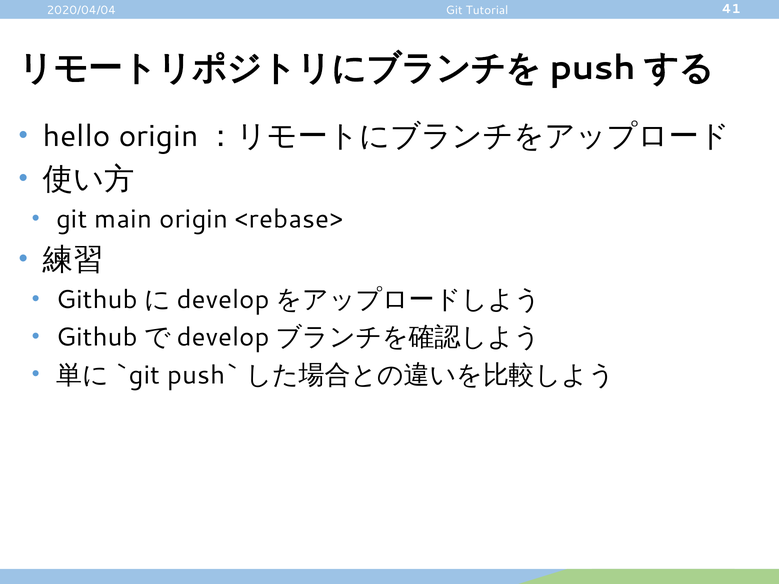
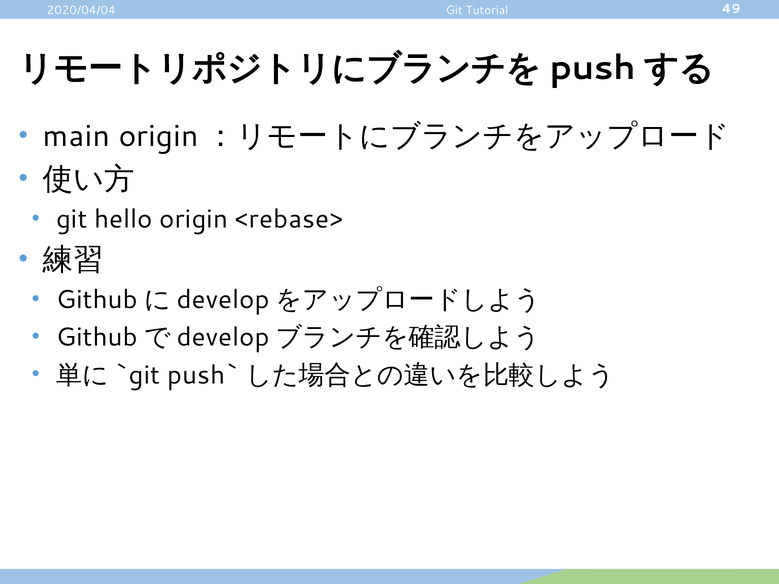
41: 41 -> 49
hello: hello -> main
main: main -> hello
